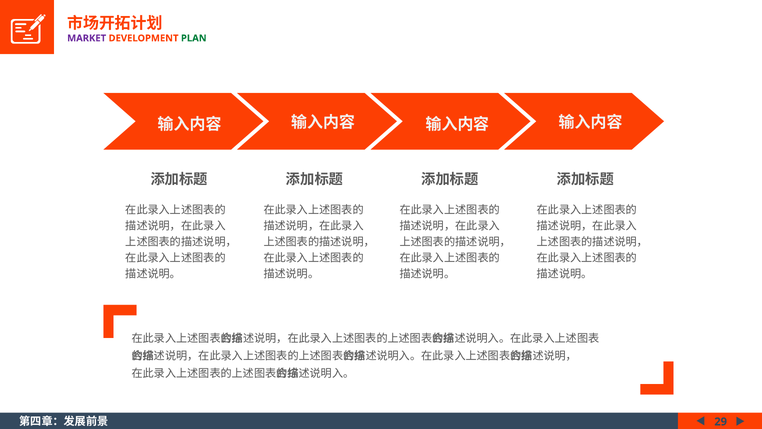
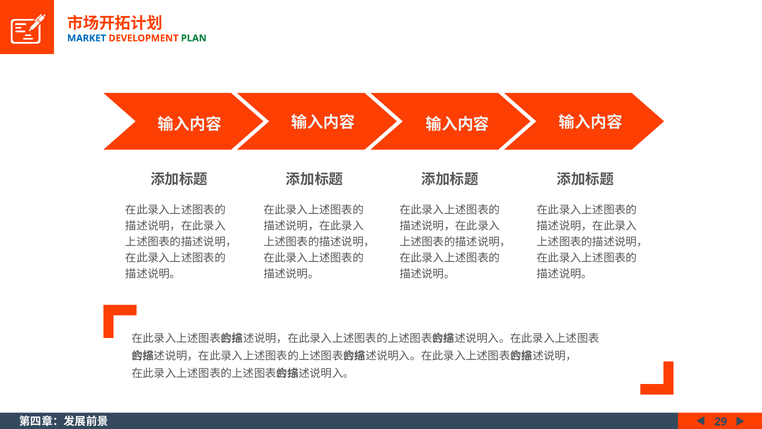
MARKET colour: purple -> blue
